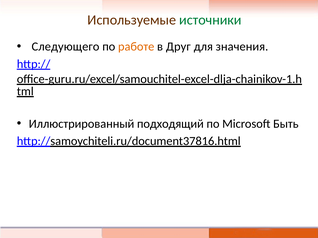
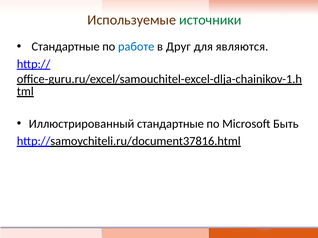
Следующего at (65, 47): Следующего -> Стандартные
работе colour: orange -> blue
значения: значения -> являются
Иллюстрированный подходящий: подходящий -> стандартные
